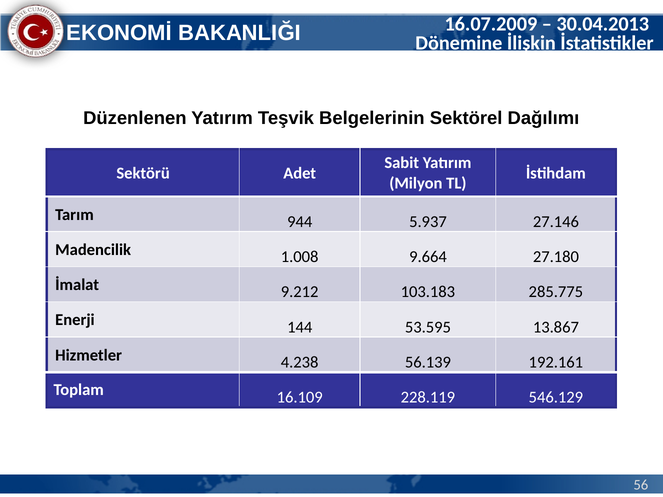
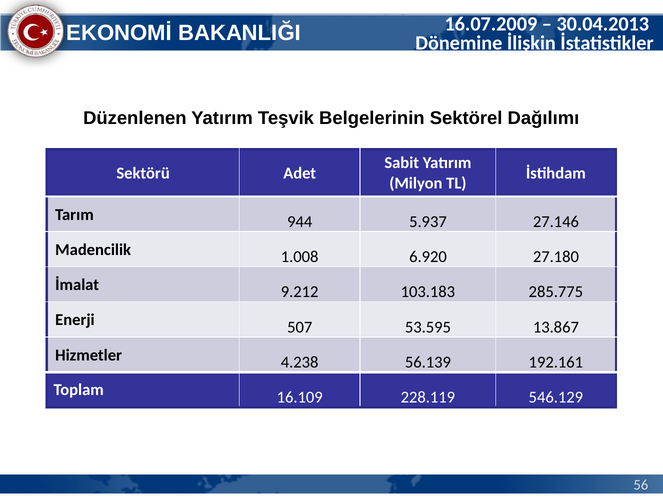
9.664: 9.664 -> 6.920
144: 144 -> 507
